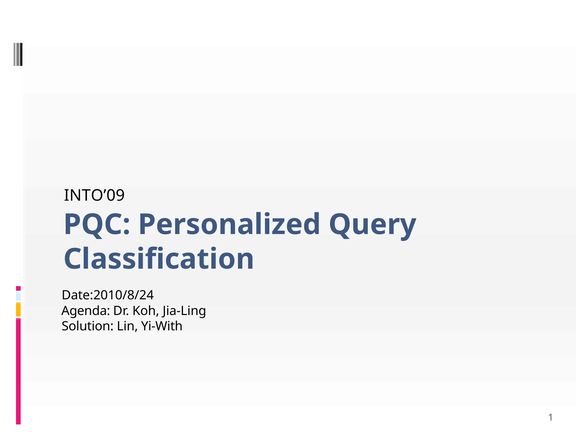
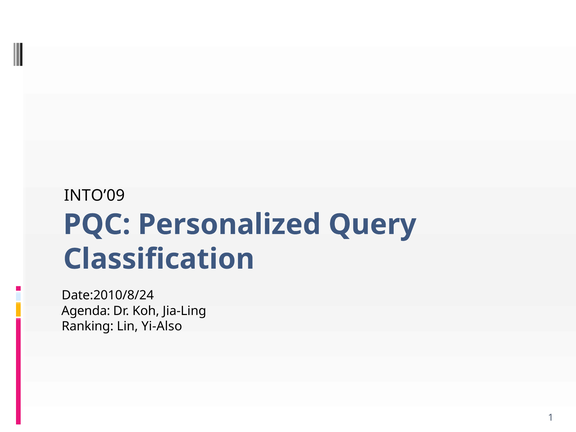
Solution: Solution -> Ranking
Yi-With: Yi-With -> Yi-Also
